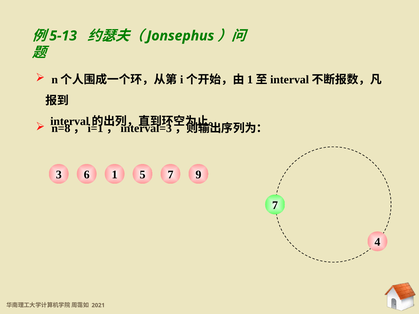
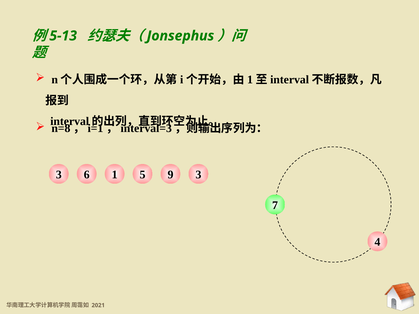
1 7: 7 -> 9
6 9: 9 -> 3
